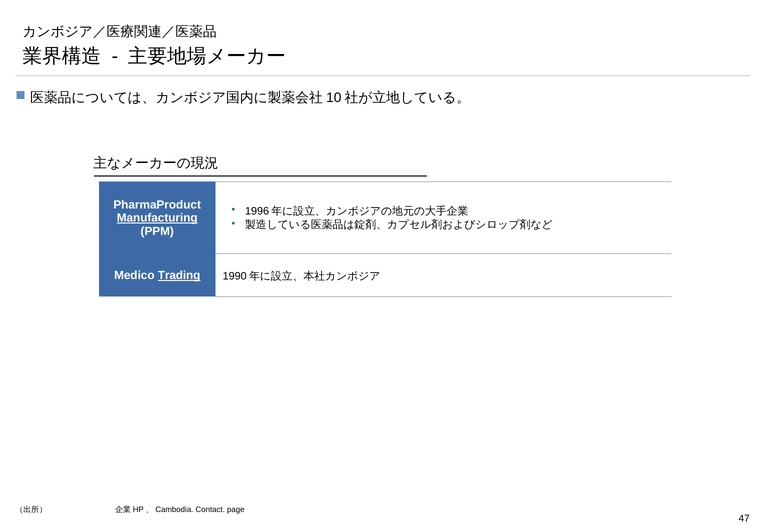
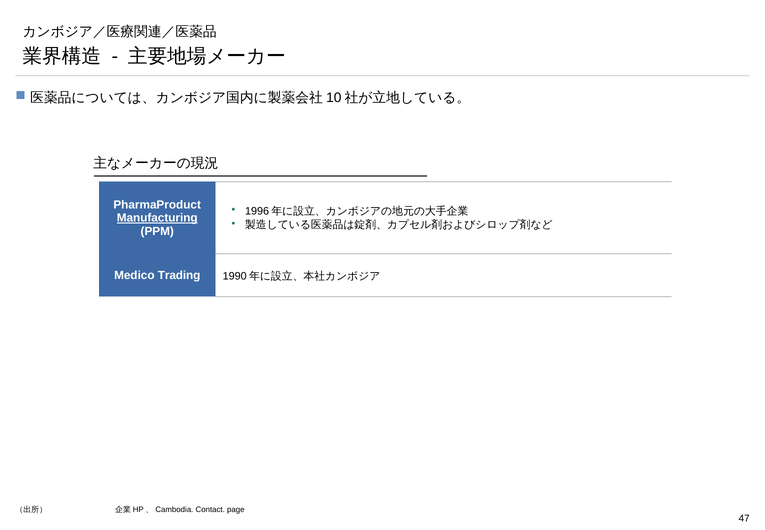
Trading underline: present -> none
